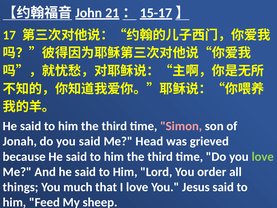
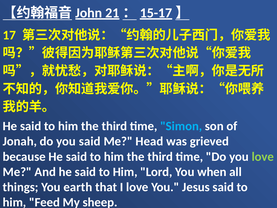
Simon colour: pink -> light blue
order: order -> when
much: much -> earth
